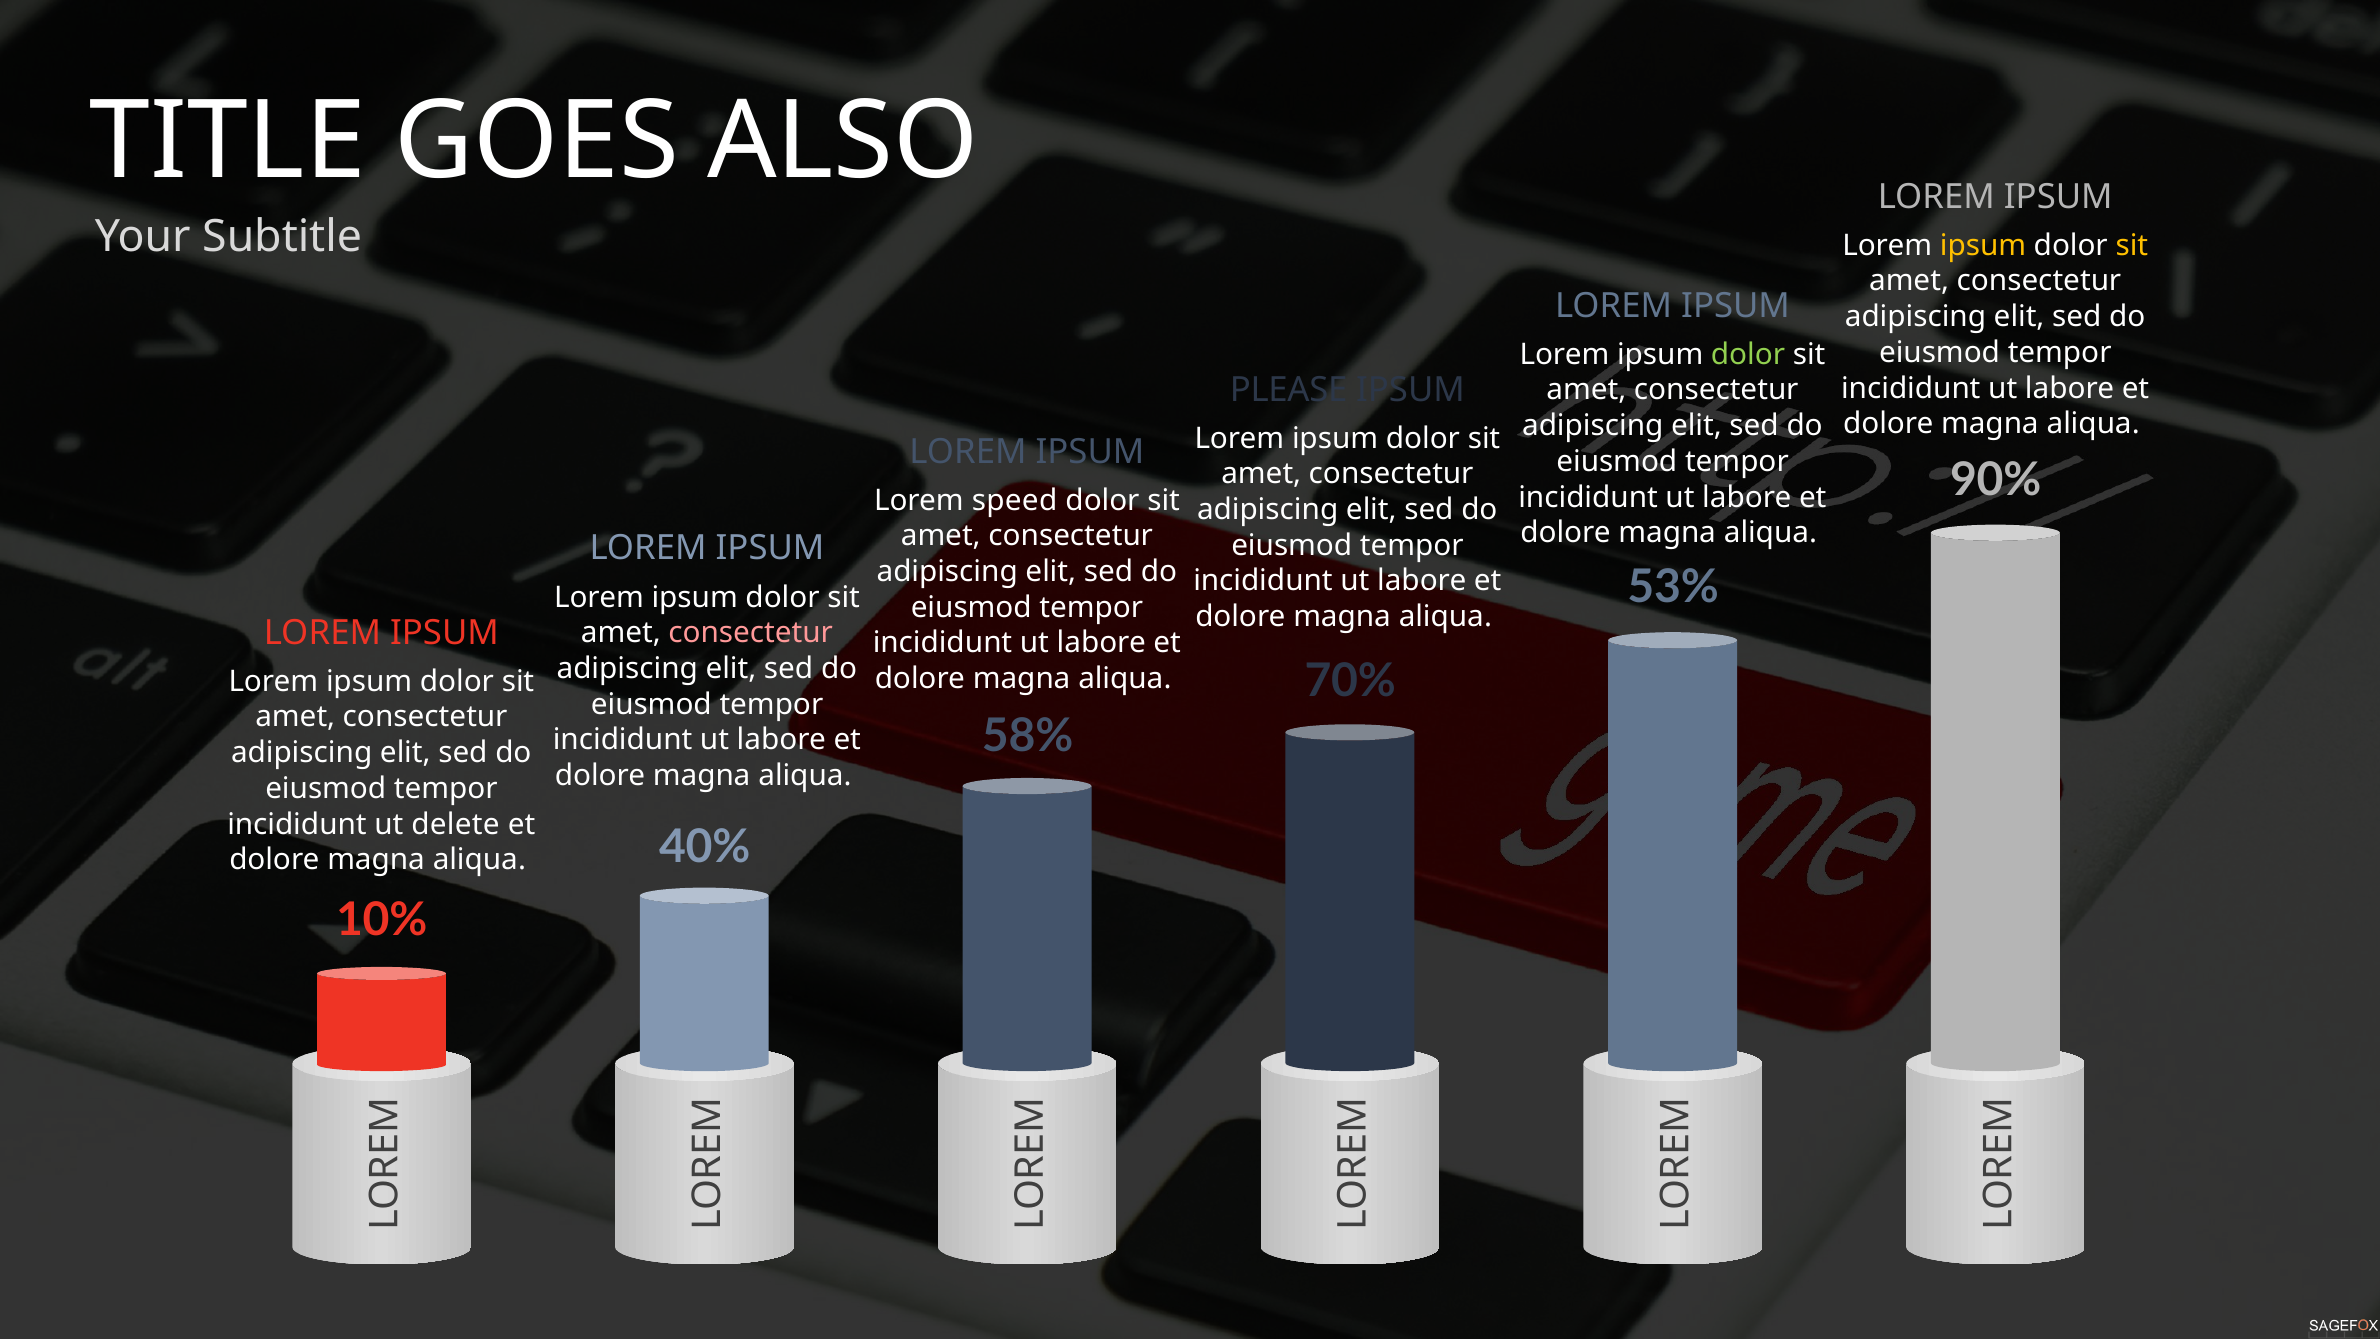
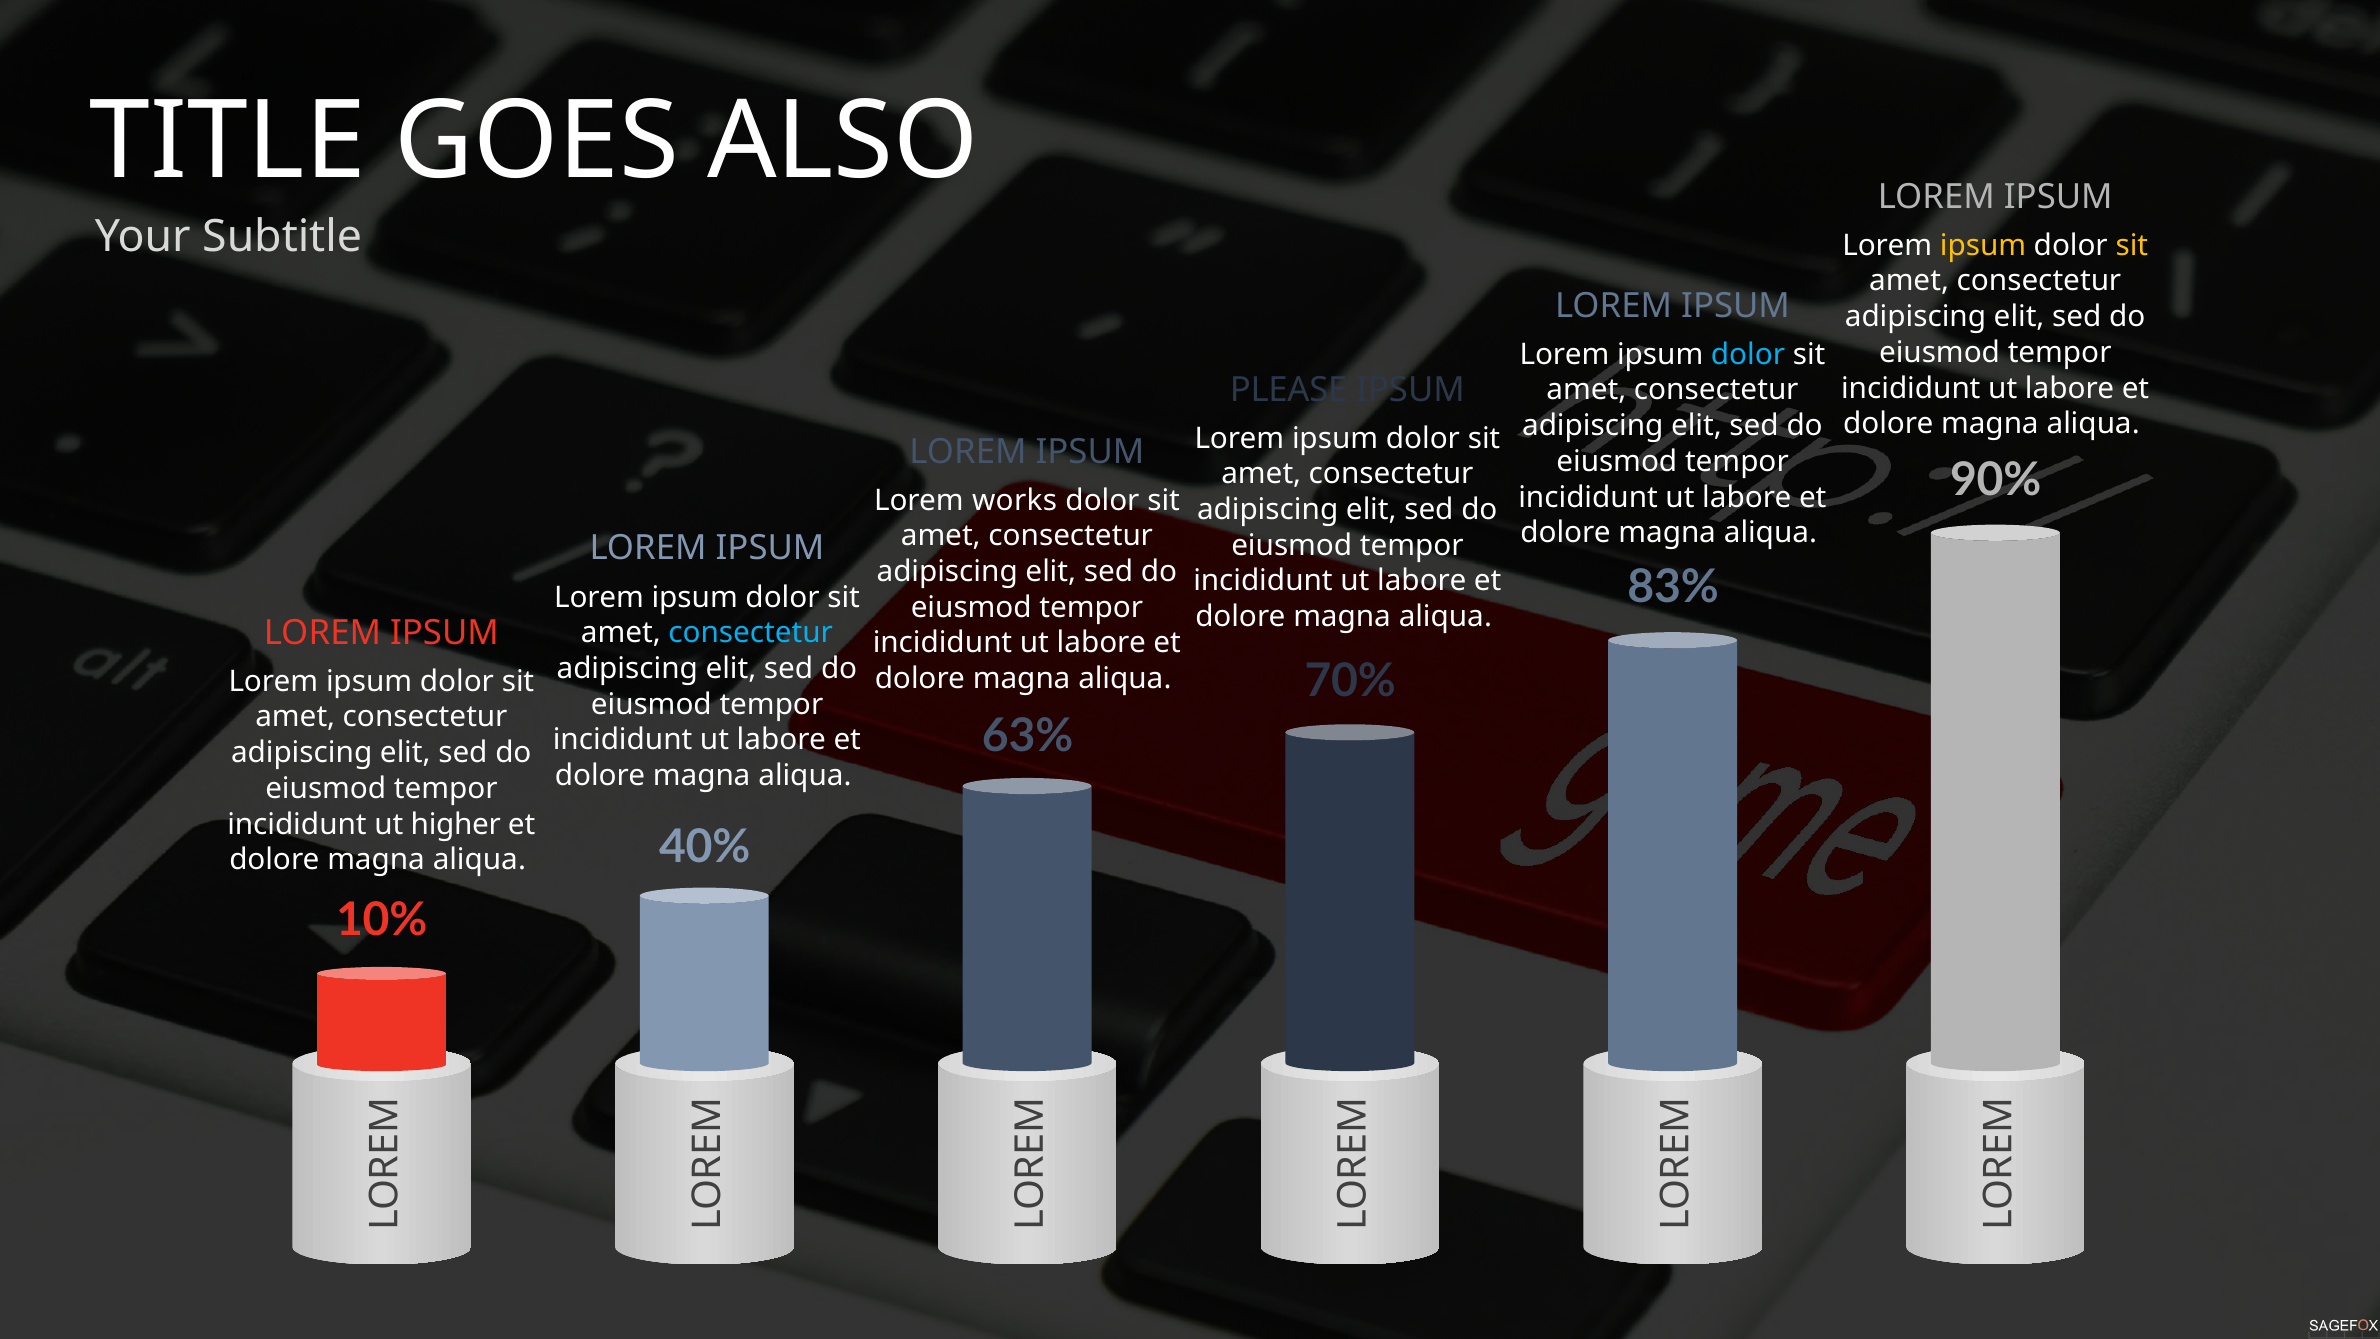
dolor at (1748, 354) colour: light green -> light blue
speed: speed -> works
53%: 53% -> 83%
consectetur at (751, 633) colour: pink -> light blue
58%: 58% -> 63%
delete: delete -> higher
